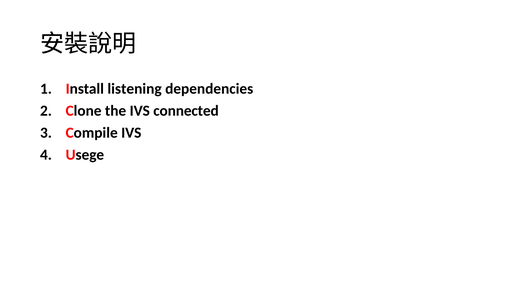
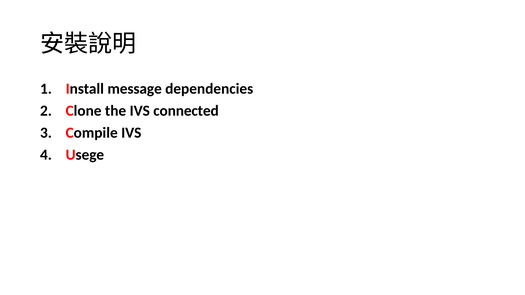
listening: listening -> message
